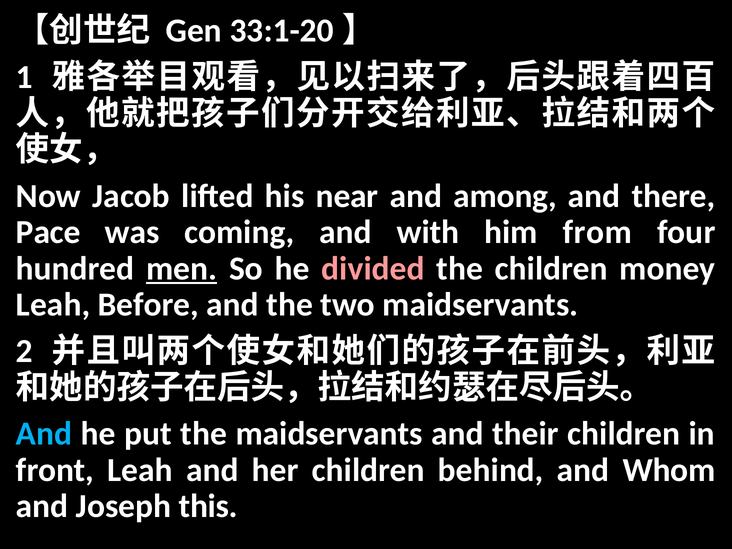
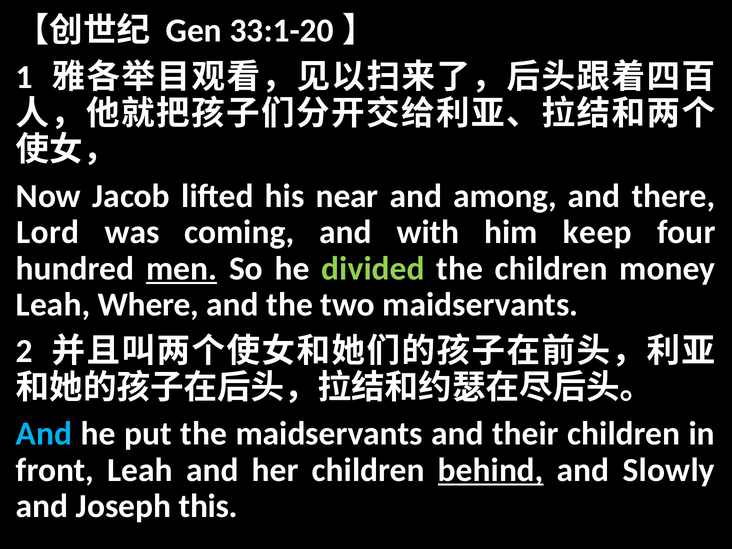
Pace: Pace -> Lord
from: from -> keep
divided colour: pink -> light green
Before: Before -> Where
behind underline: none -> present
Whom: Whom -> Slowly
